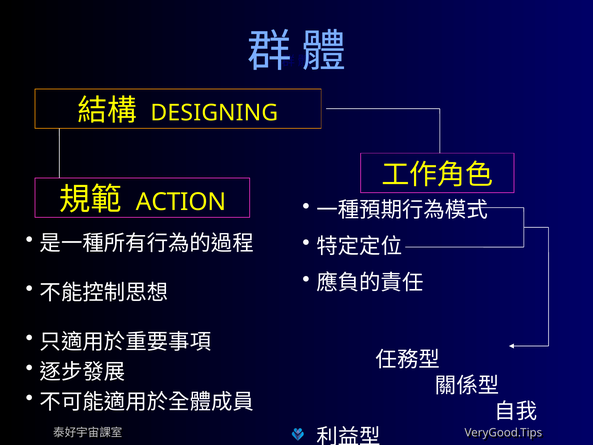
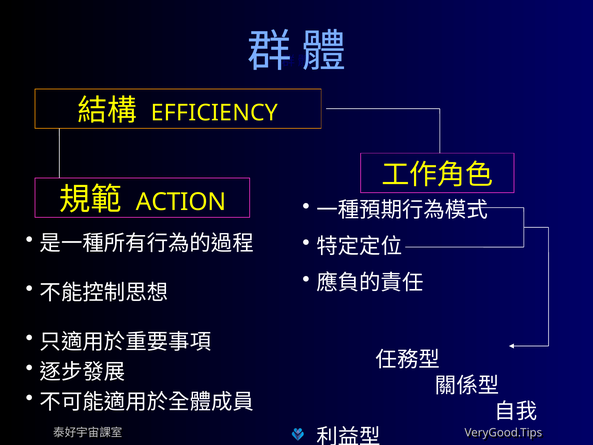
DESIGNING: DESIGNING -> EFFICIENCY
